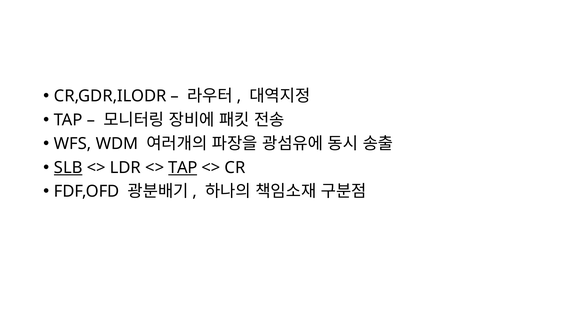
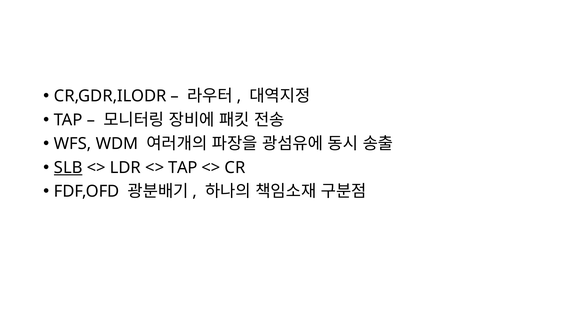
TAP at (183, 167) underline: present -> none
